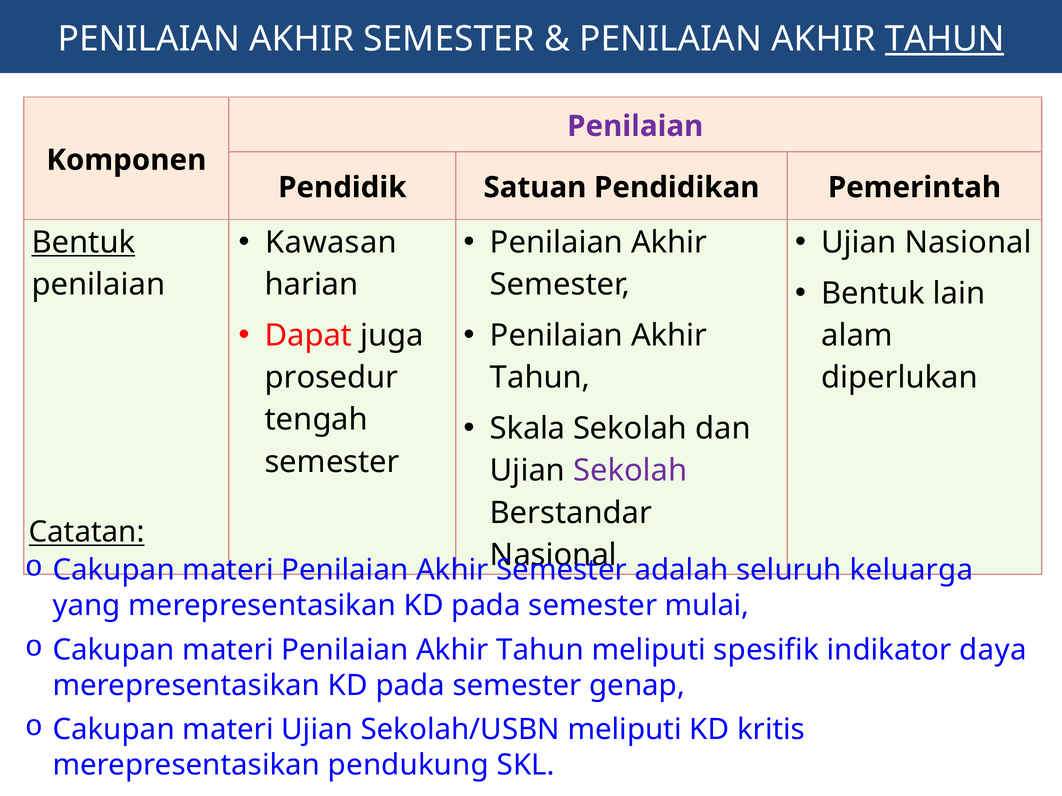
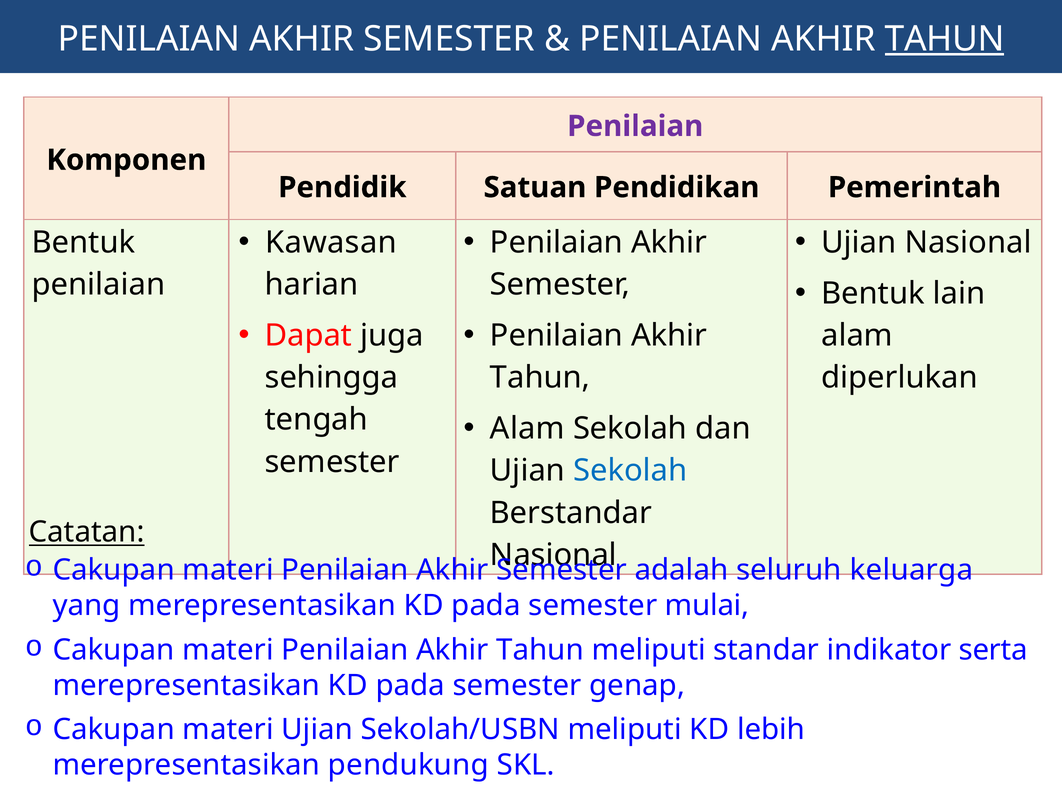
Bentuk at (83, 243) underline: present -> none
prosedur: prosedur -> sehingga
Skala at (528, 429): Skala -> Alam
Sekolah at (630, 471) colour: purple -> blue
spesifik: spesifik -> standar
daya: daya -> serta
kritis: kritis -> lebih
